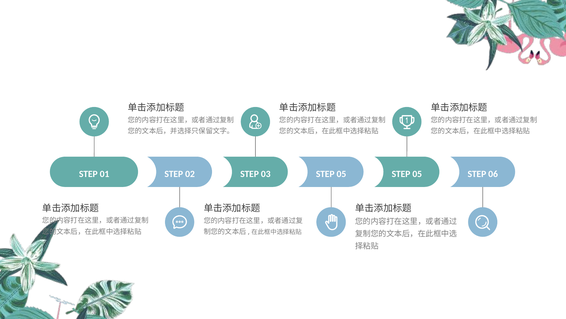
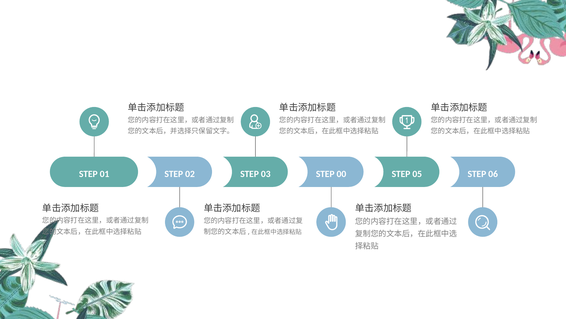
03 STEP 05: 05 -> 00
